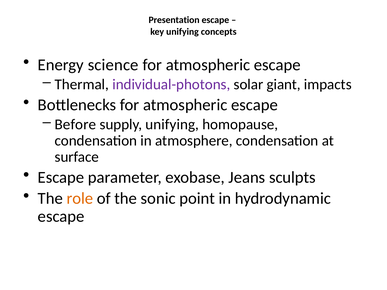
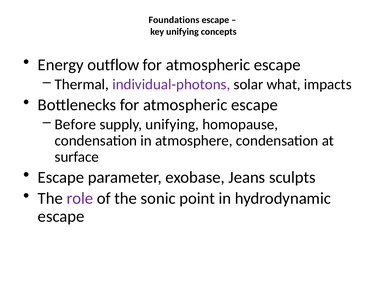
Presentation: Presentation -> Foundations
science: science -> outflow
giant: giant -> what
role colour: orange -> purple
